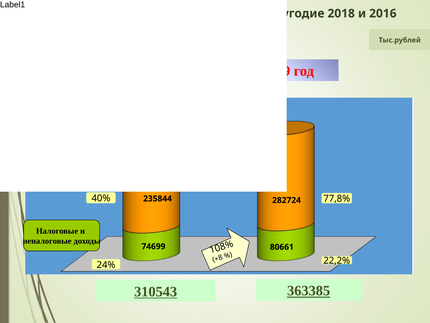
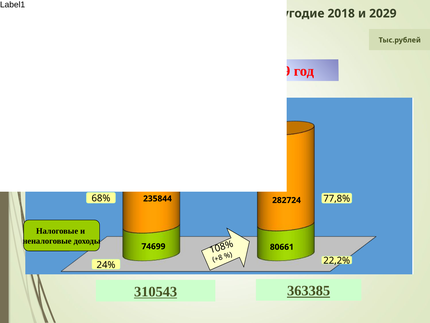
2016: 2016 -> 2029
40%: 40% -> 68%
